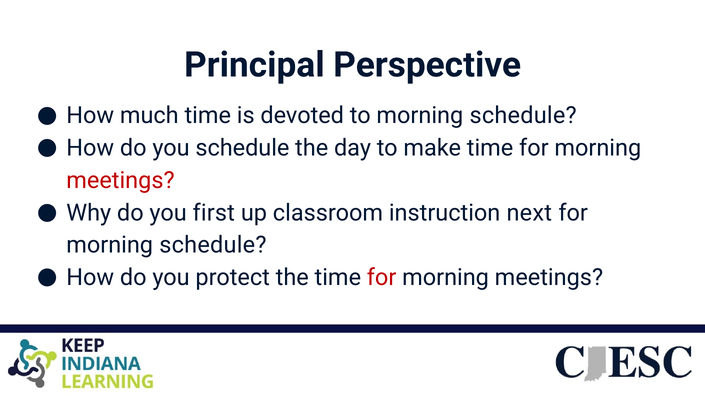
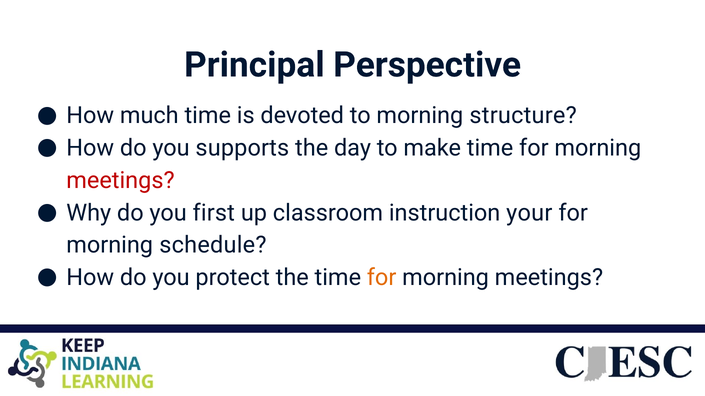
to morning schedule: schedule -> structure
you schedule: schedule -> supports
next: next -> your
for at (382, 278) colour: red -> orange
